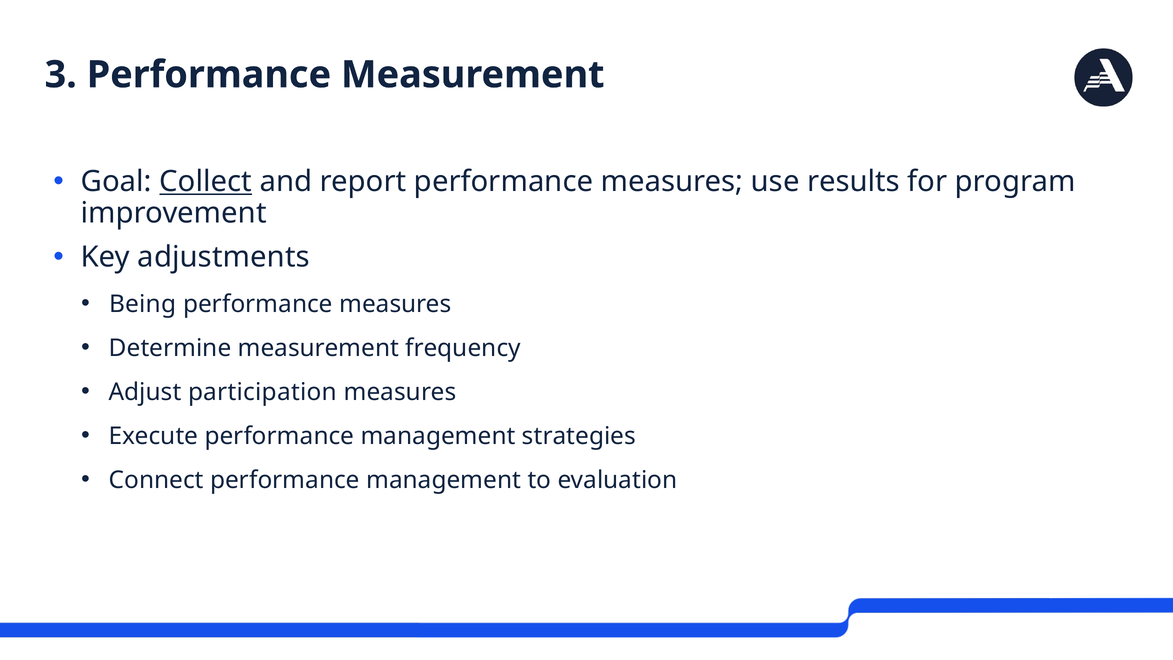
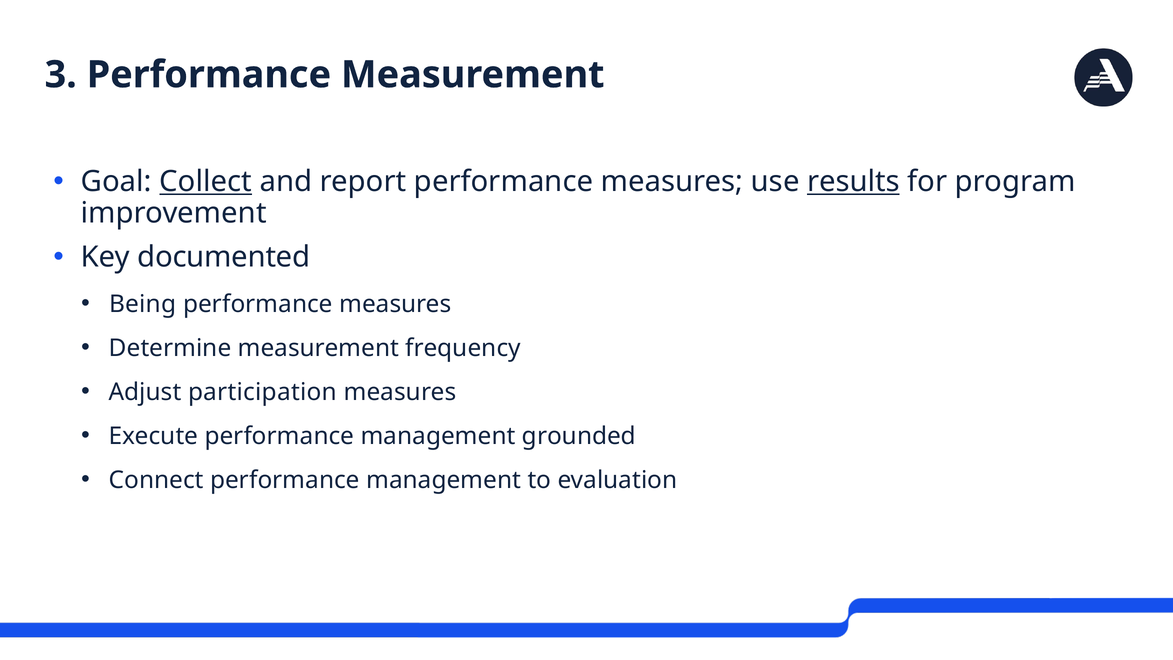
results underline: none -> present
adjustments: adjustments -> documented
strategies: strategies -> grounded
